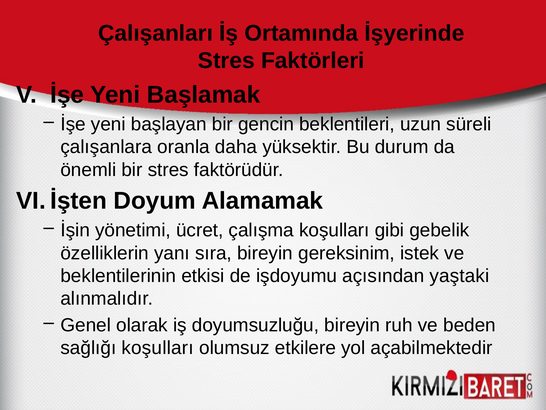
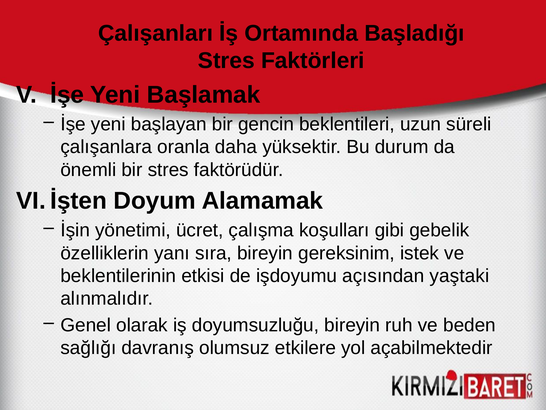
İşyerinde: İşyerinde -> Başladığı
sağlığı koşulları: koşulları -> davranış
